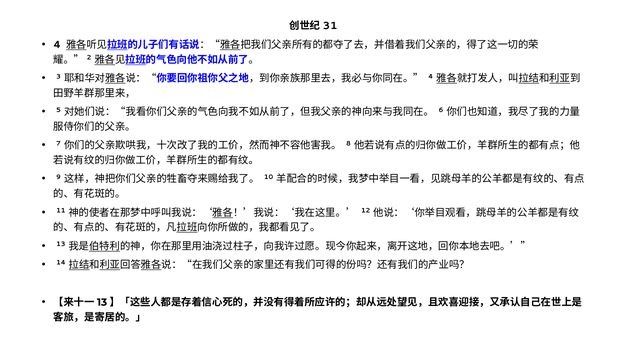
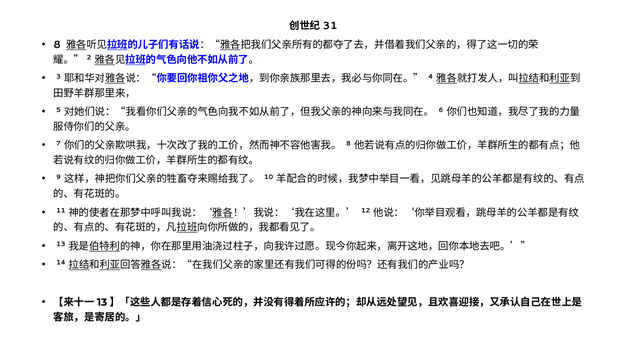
4 at (57, 45): 4 -> 8
